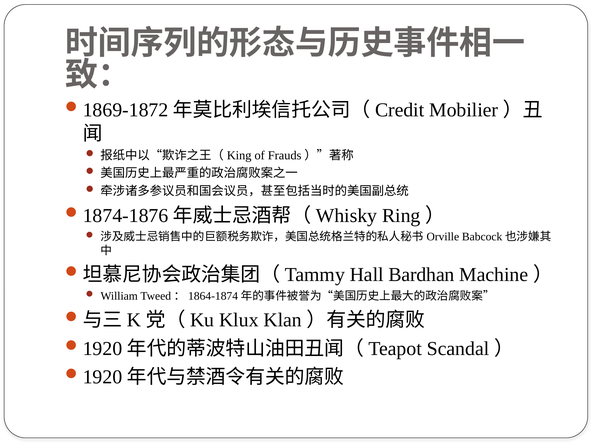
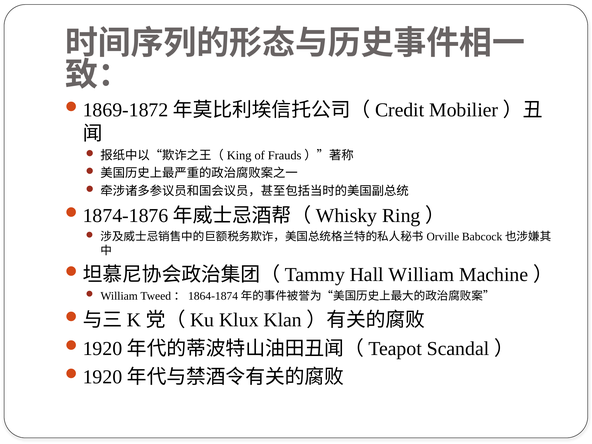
Hall Bardhan: Bardhan -> William
